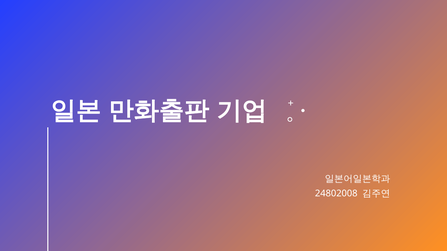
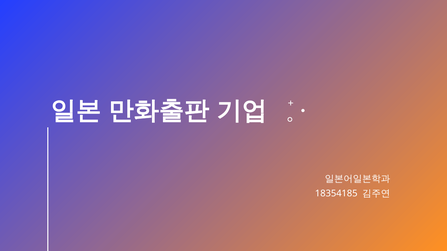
24802008: 24802008 -> 18354185
